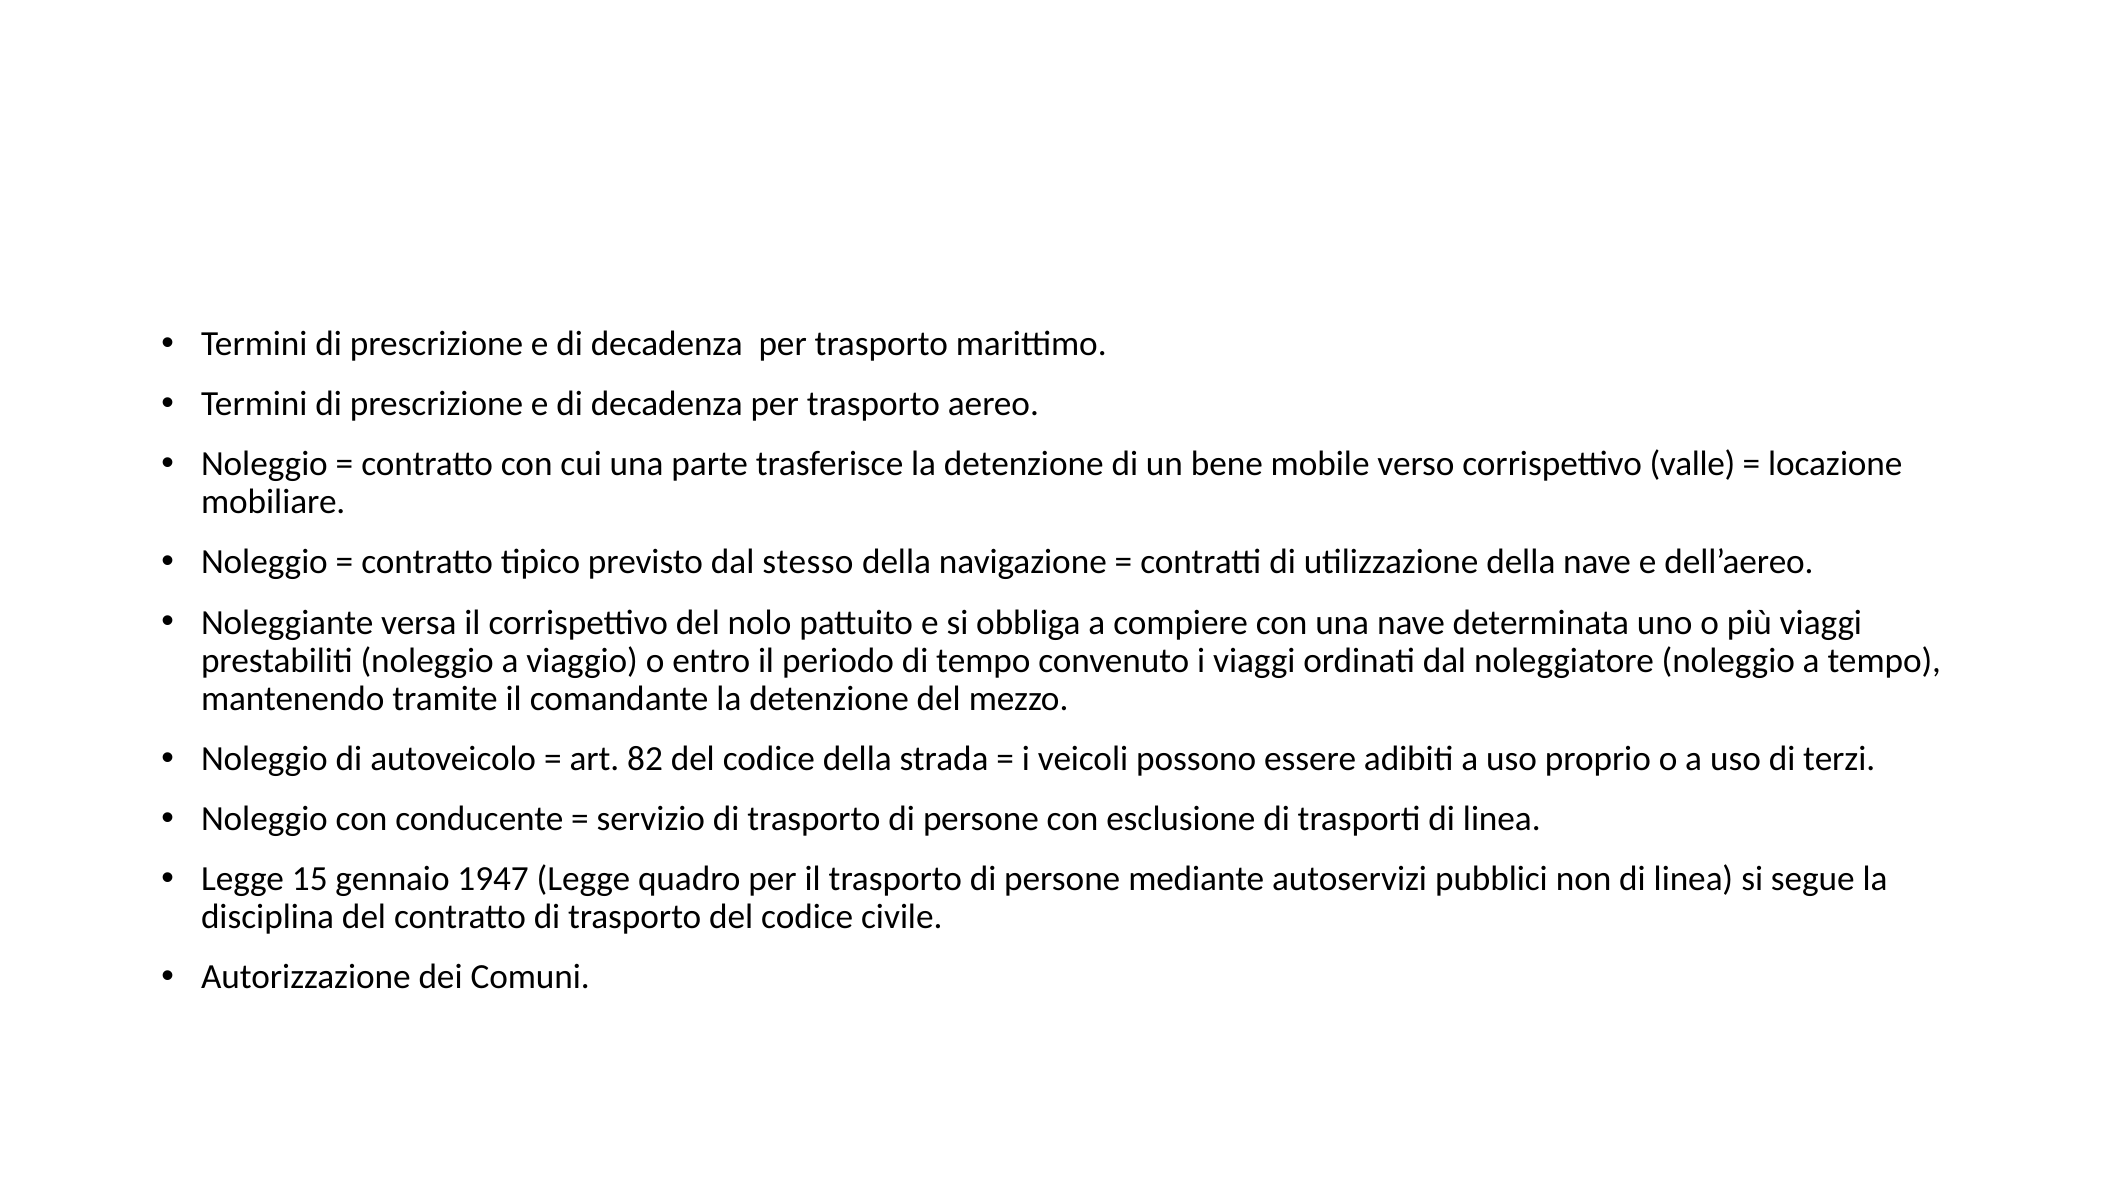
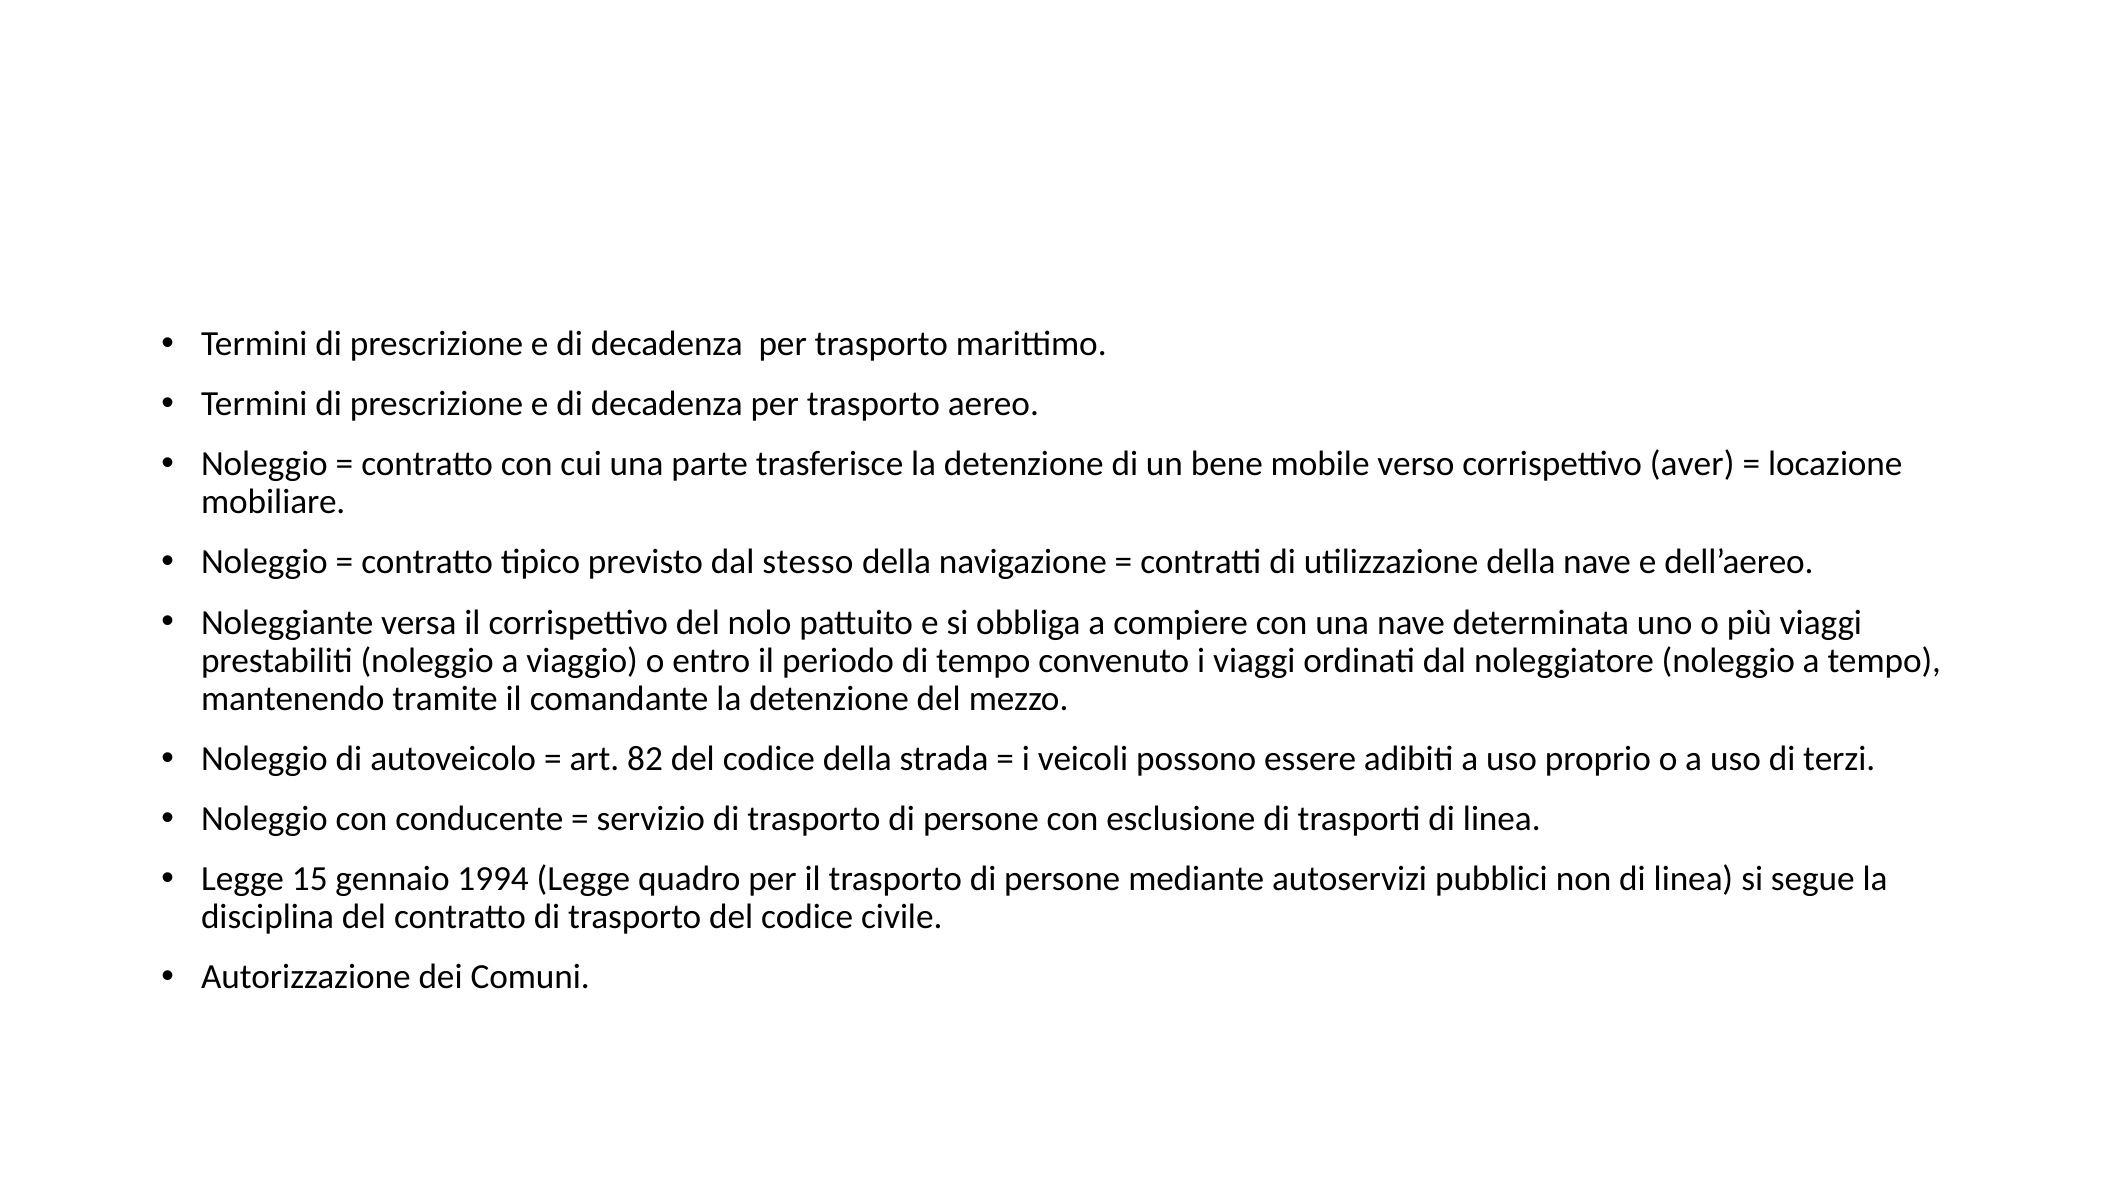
valle: valle -> aver
1947: 1947 -> 1994
